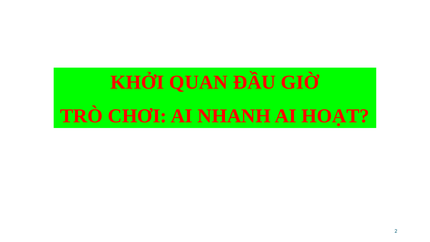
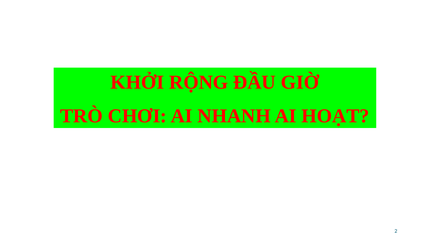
QUAN: QUAN -> RỘNG
